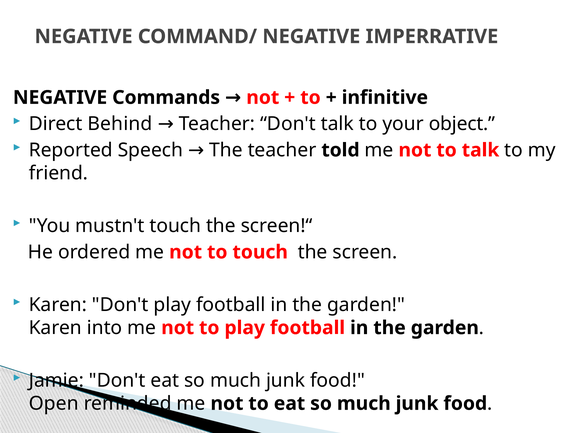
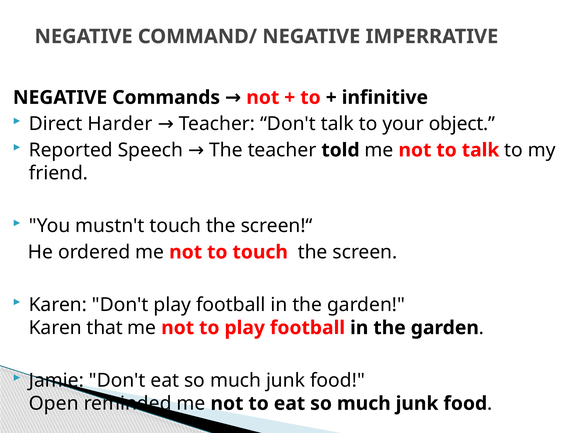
Behind: Behind -> Harder
into: into -> that
